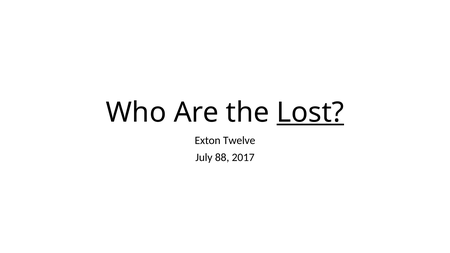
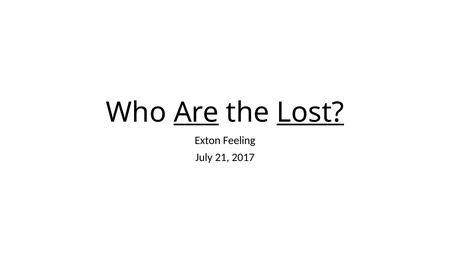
Are underline: none -> present
Twelve: Twelve -> Feeling
88: 88 -> 21
